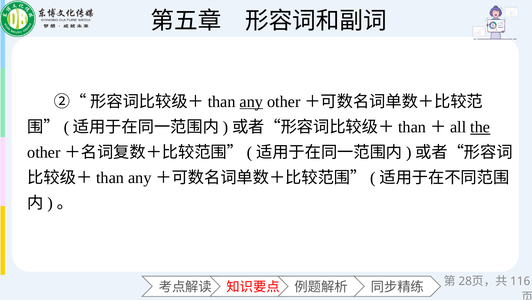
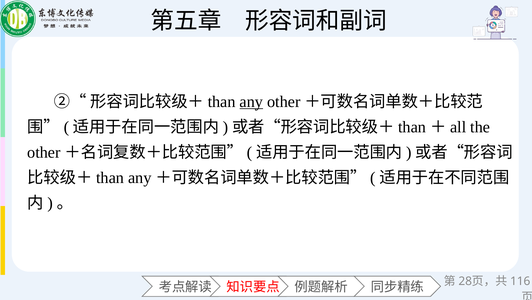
the underline: present -> none
